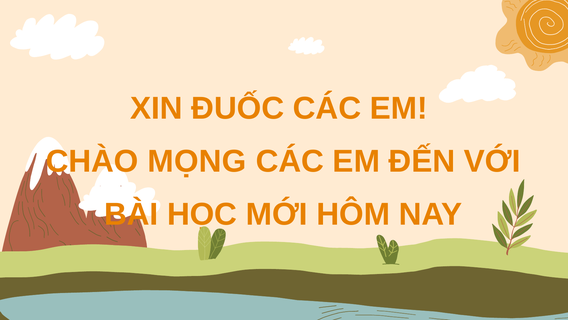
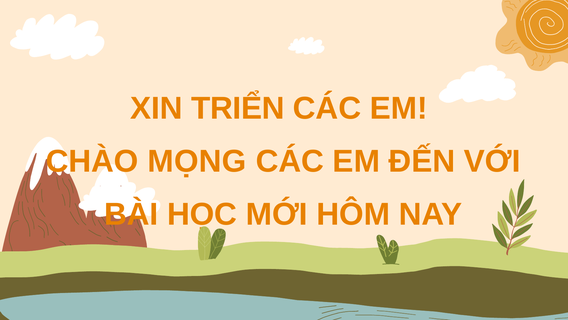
ĐUỐC: ĐUỐC -> TRIỂN
